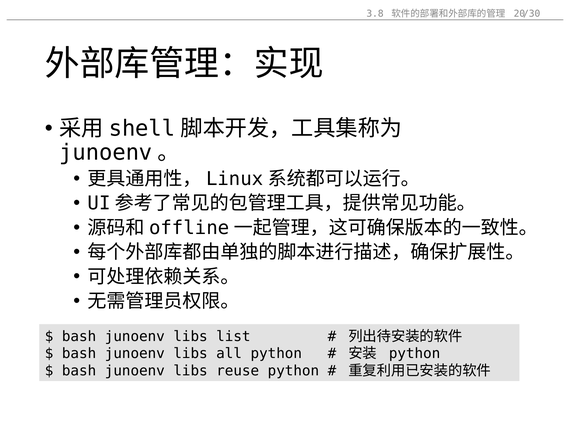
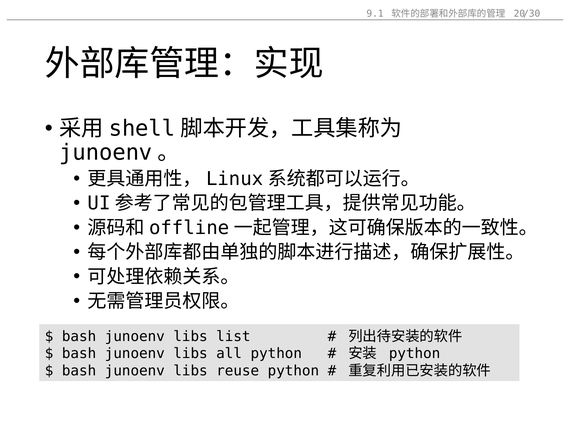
3.8: 3.8 -> 9.1
